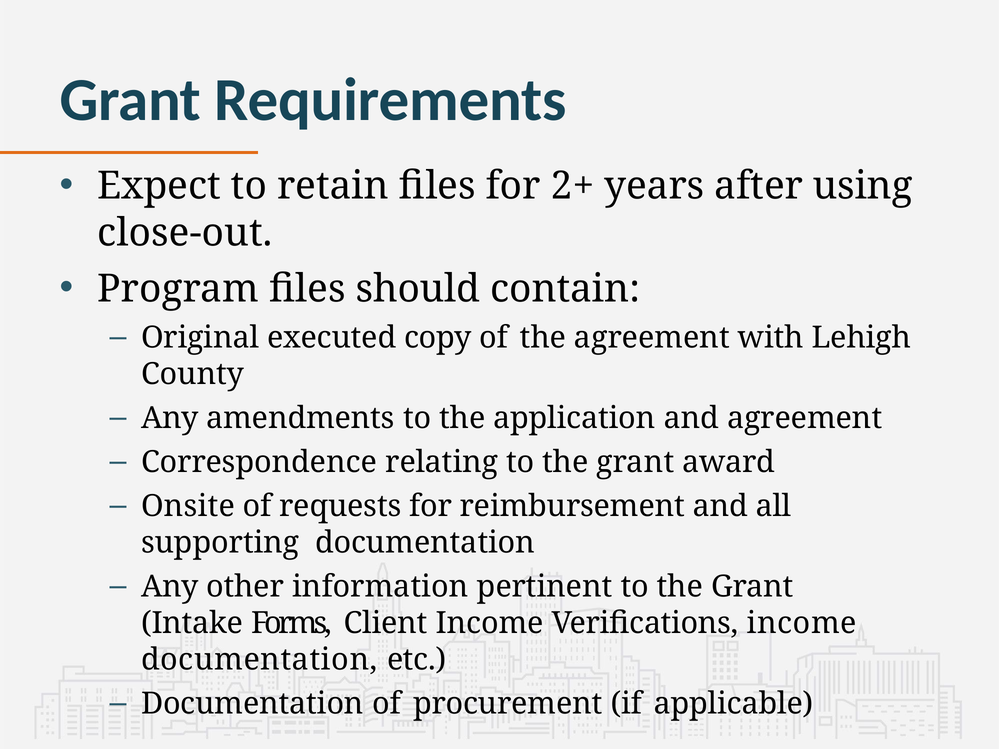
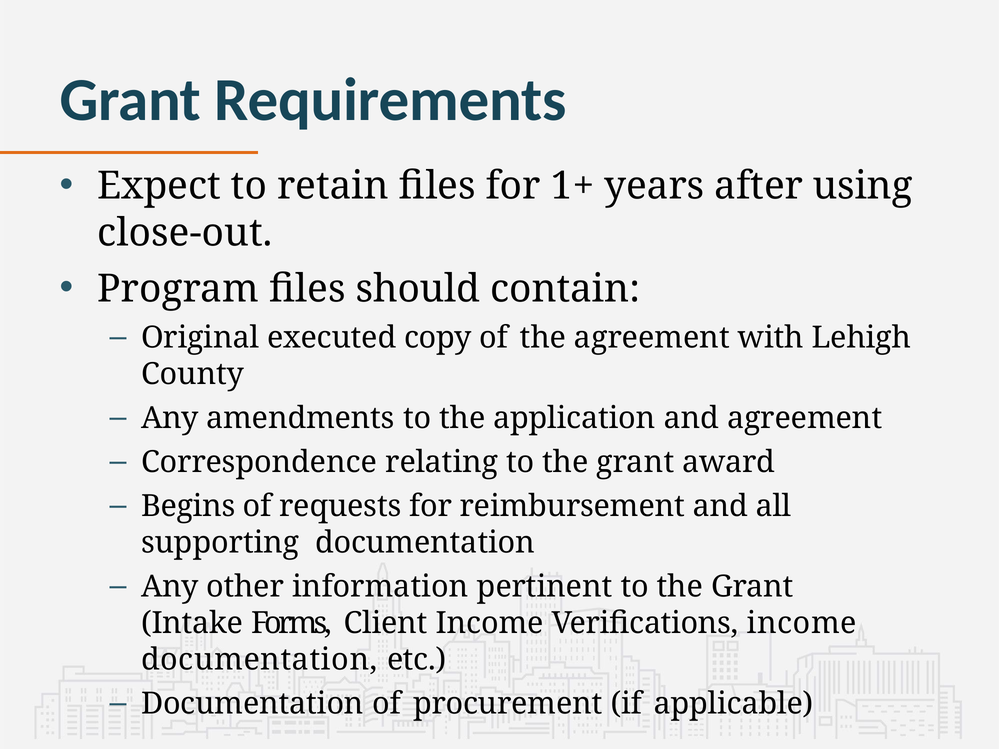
2+: 2+ -> 1+
Onsite: Onsite -> Begins
